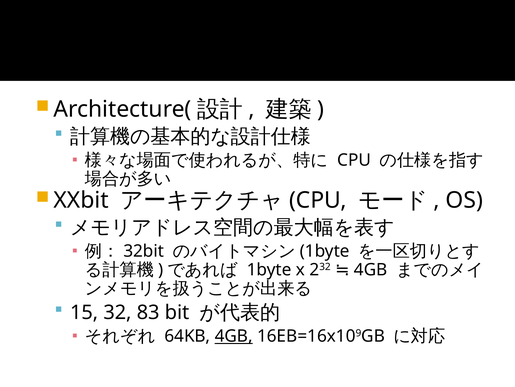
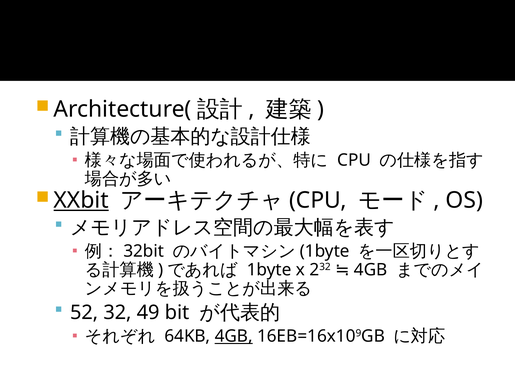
XXbit underline: none -> present
15: 15 -> 52
83: 83 -> 49
